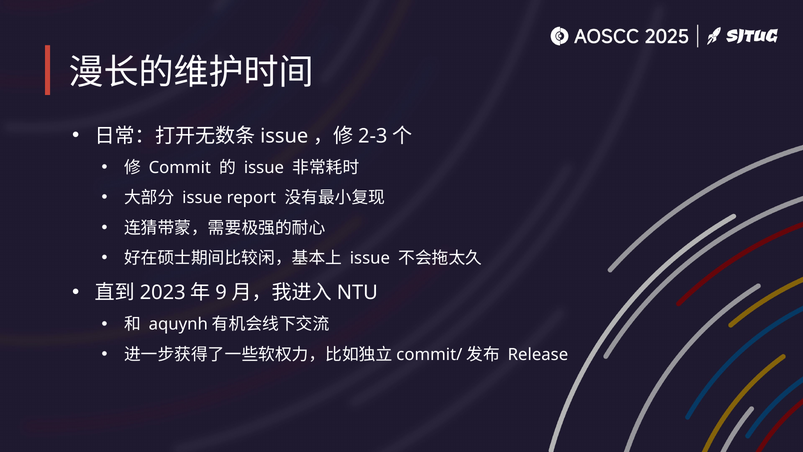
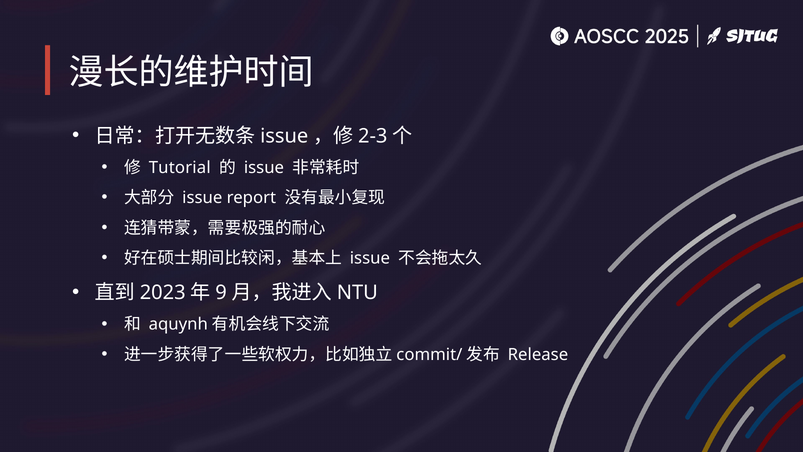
Commit: Commit -> Tutorial
